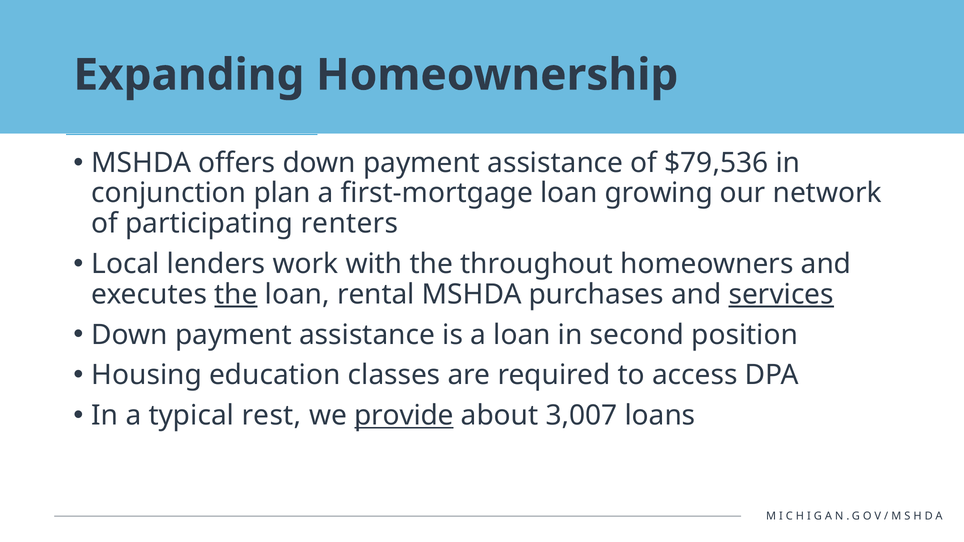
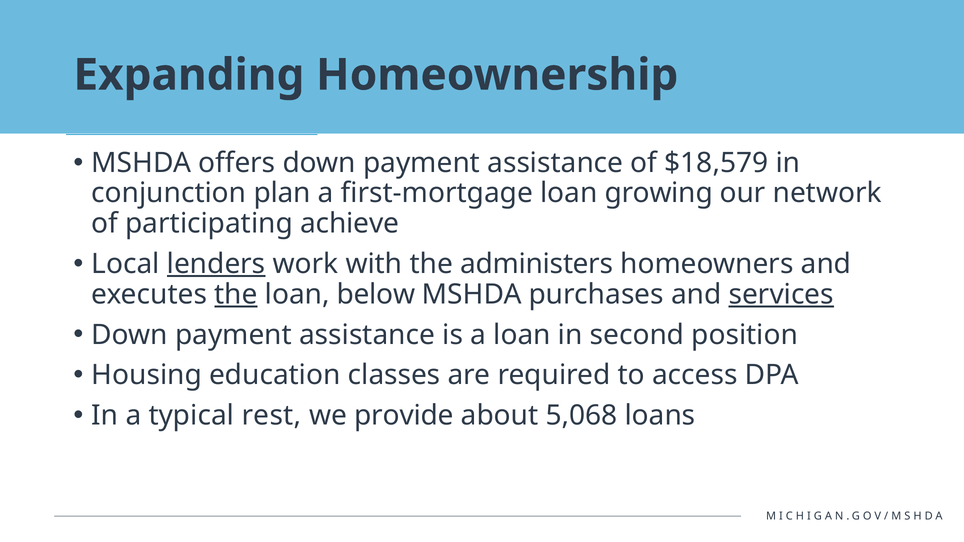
$79,536: $79,536 -> $18,579
renters: renters -> achieve
lenders underline: none -> present
throughout: throughout -> administers
rental: rental -> below
provide underline: present -> none
3,007: 3,007 -> 5,068
